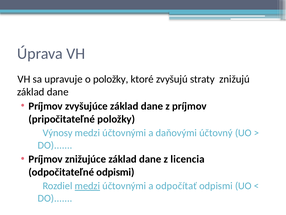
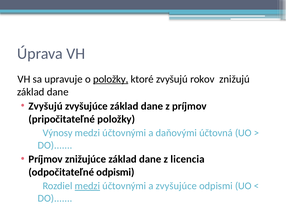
položky at (111, 79) underline: none -> present
straty: straty -> rokov
Príjmov at (46, 106): Príjmov -> Zvyšujú
účtovný: účtovný -> účtovná
a odpočítať: odpočítať -> zvyšujúce
